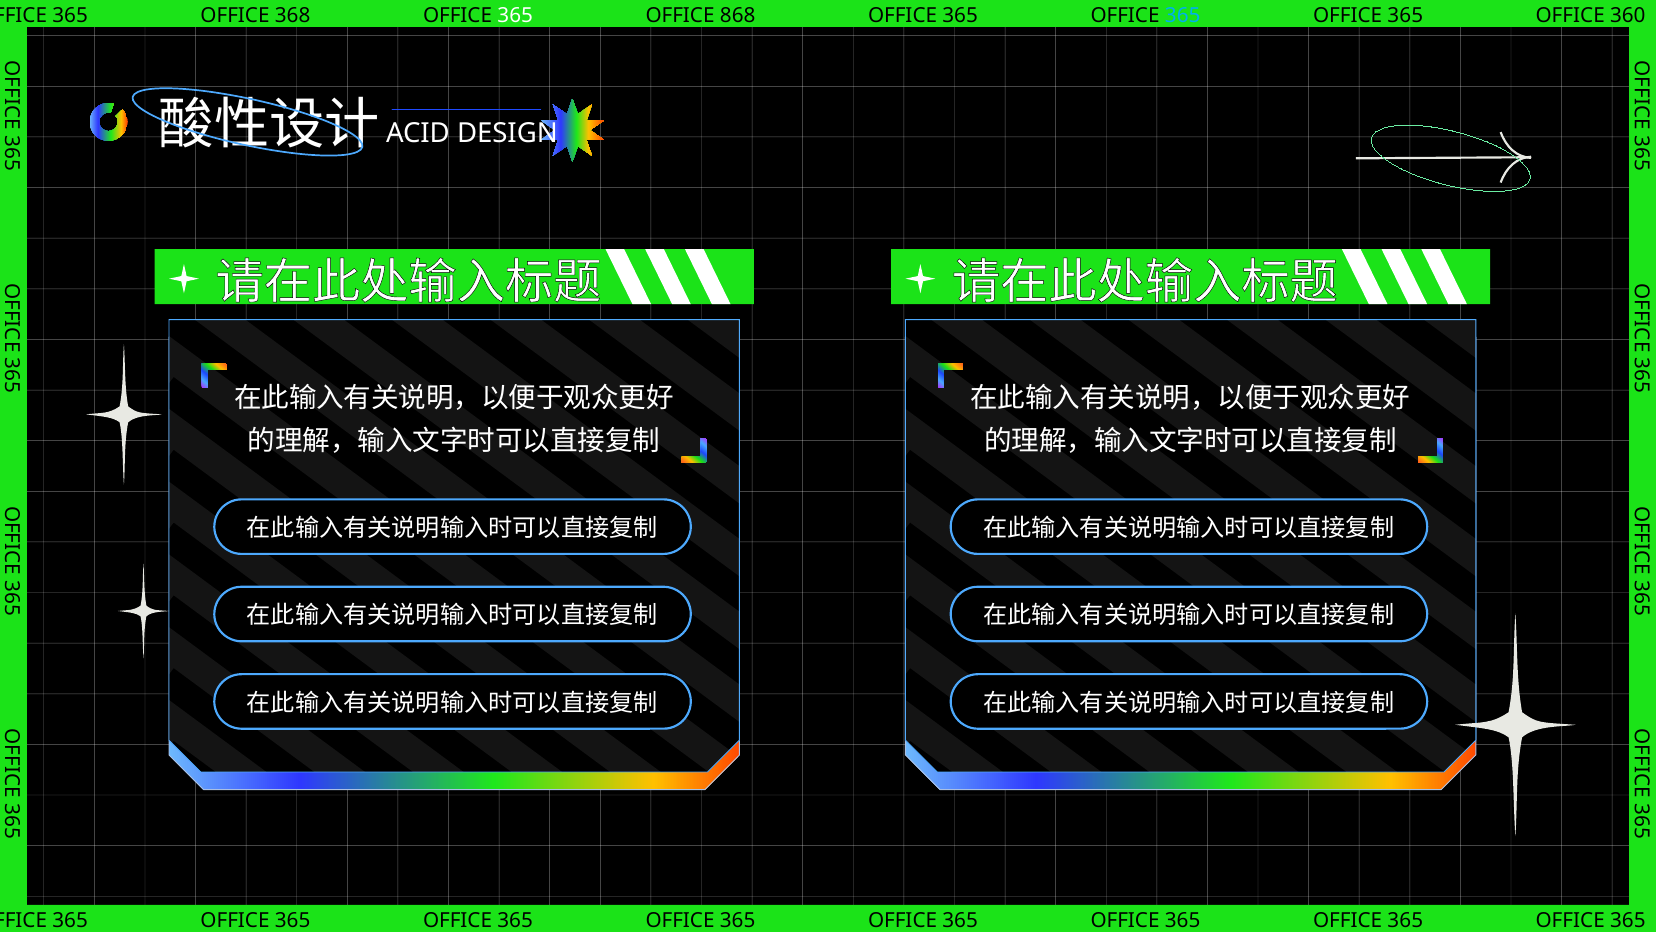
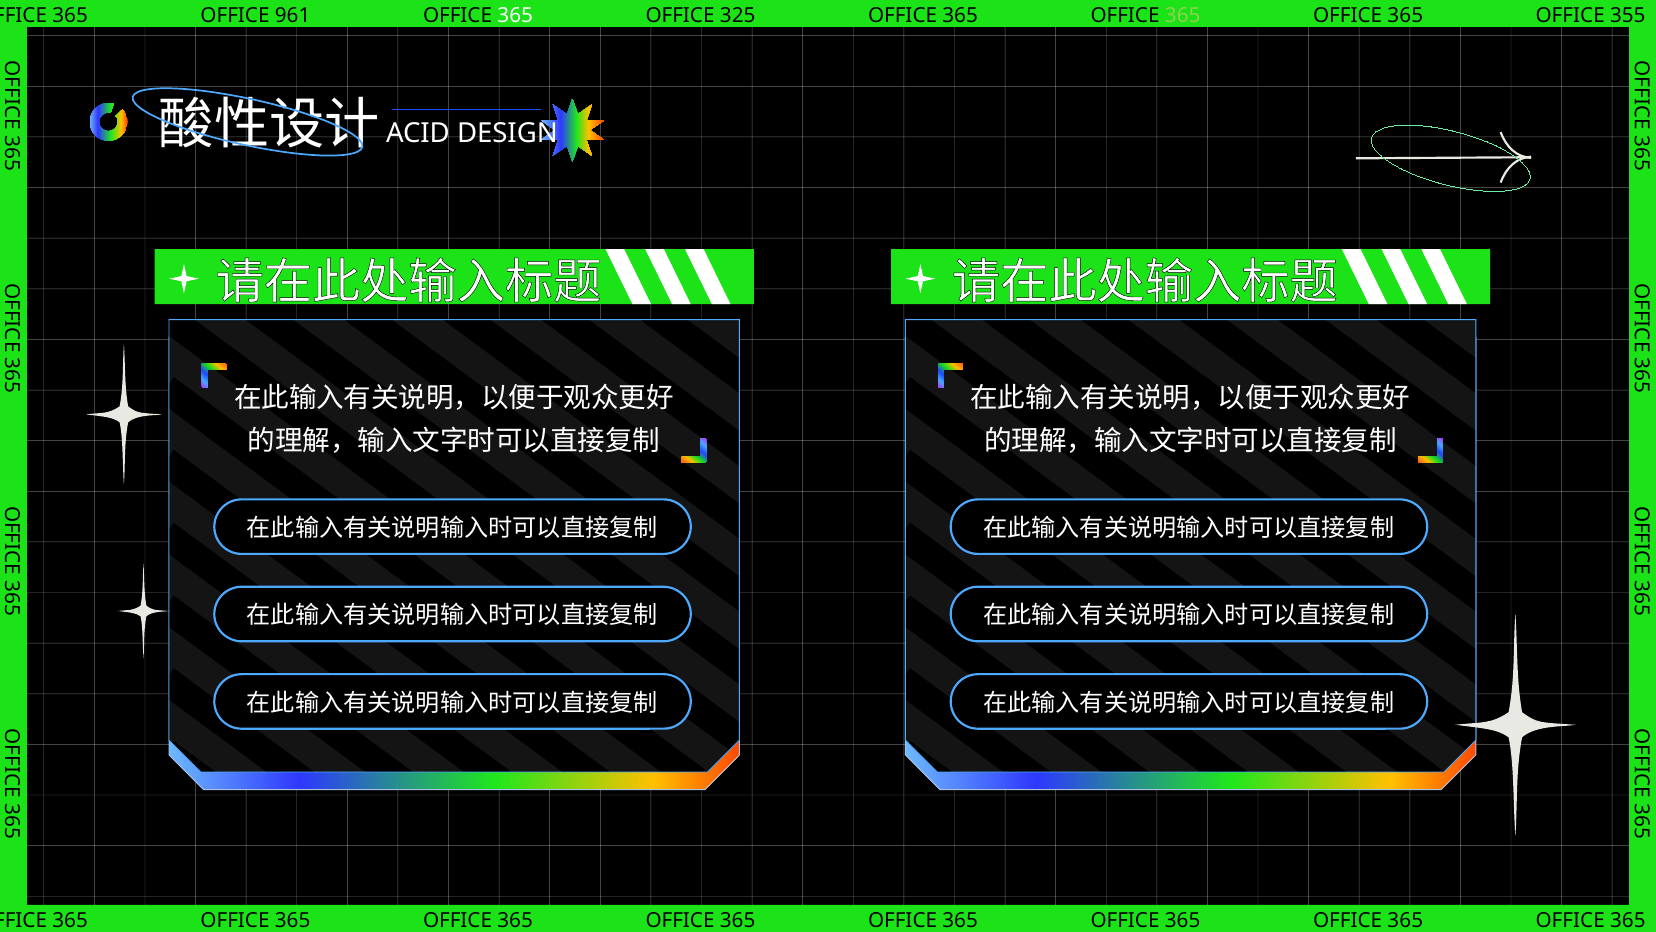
368: 368 -> 961
868: 868 -> 325
365 at (1183, 15) colour: light blue -> light green
360: 360 -> 355
